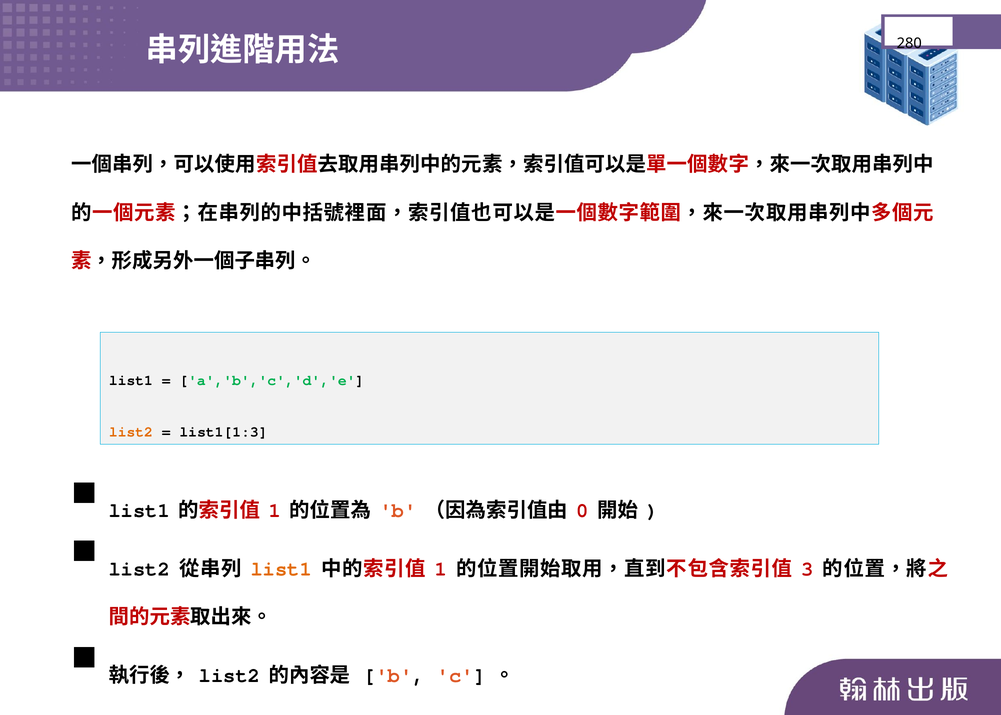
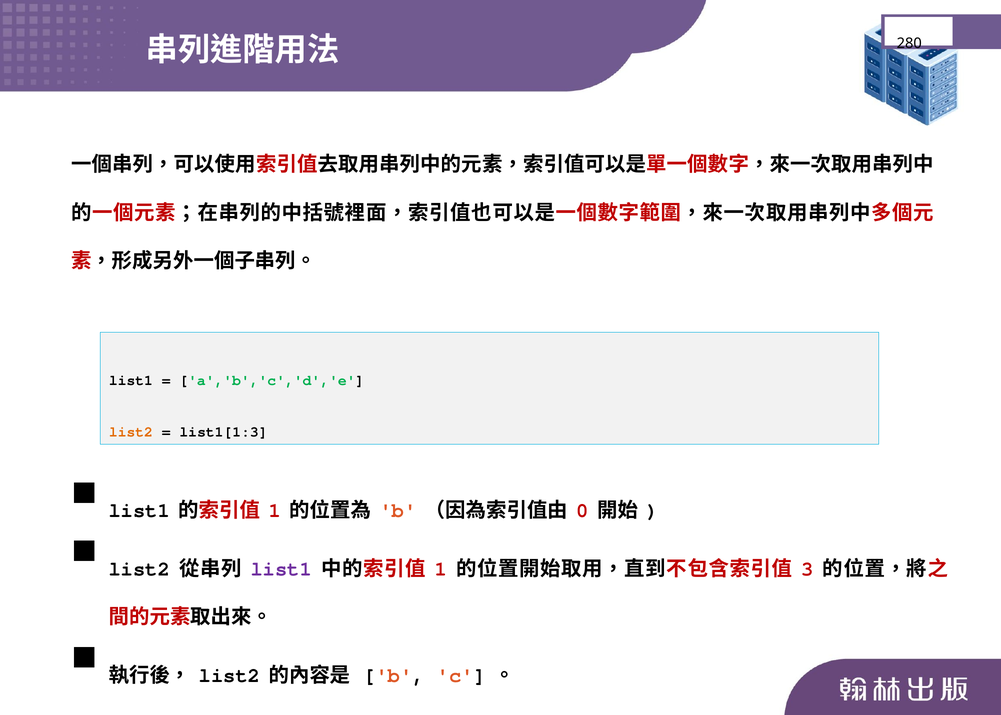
list1 at (281, 569) colour: orange -> purple
